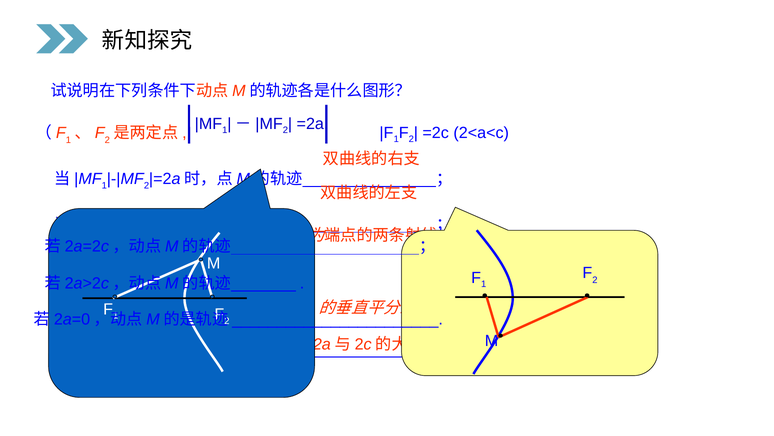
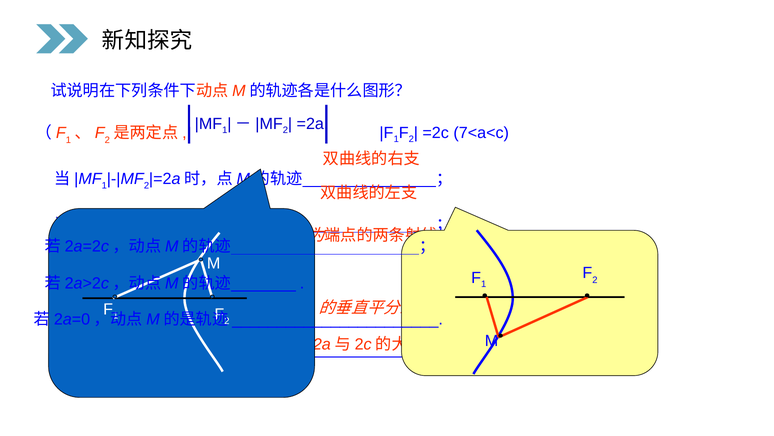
2<a<c: 2<a<c -> 7<a<c
